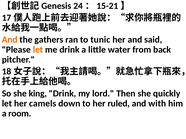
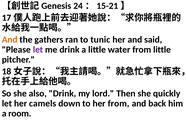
let at (38, 50) colour: orange -> purple
from back: back -> little
king: king -> also
her ruled: ruled -> from
with: with -> back
